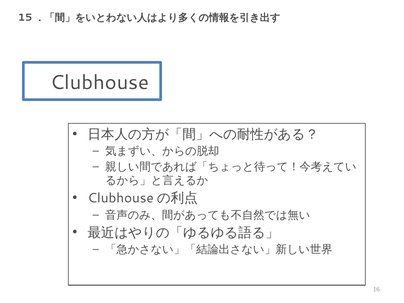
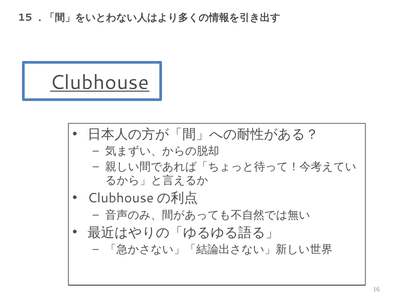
Clubhouse underline: none -> present
